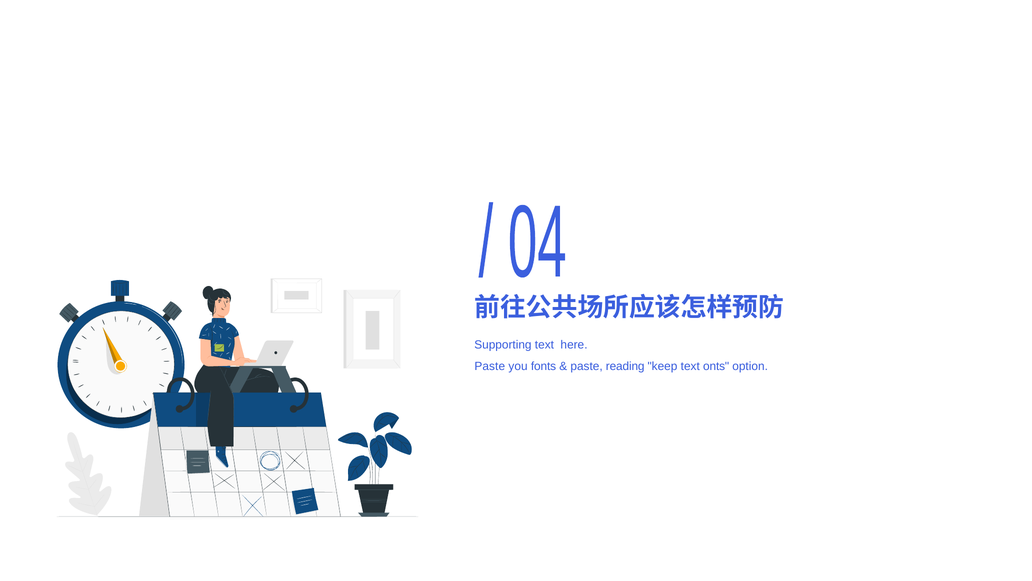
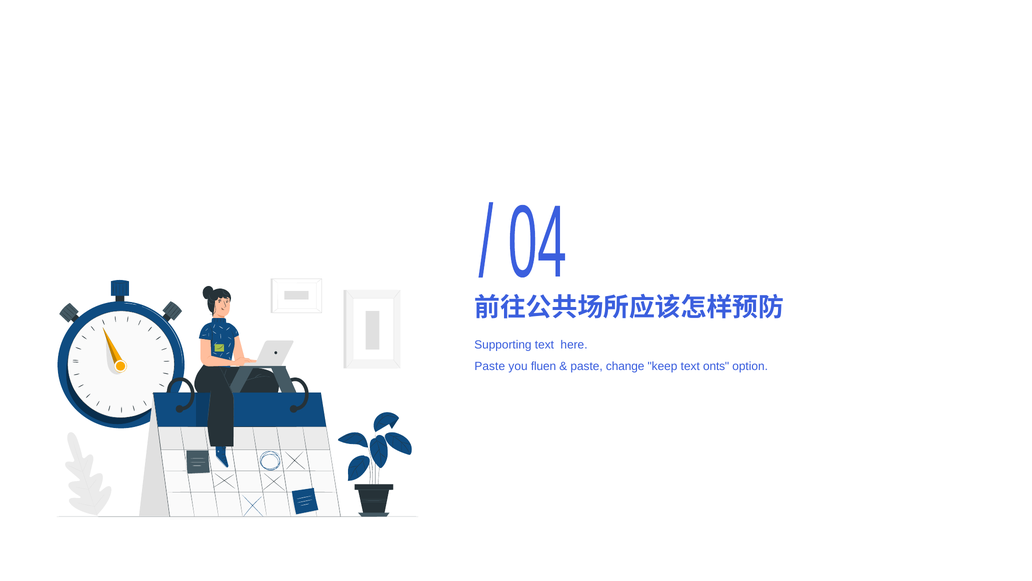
fonts: fonts -> fluen
reading: reading -> change
